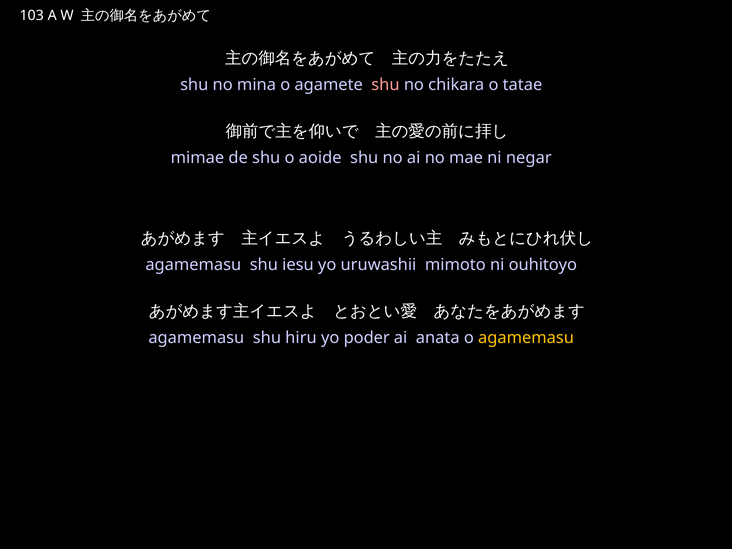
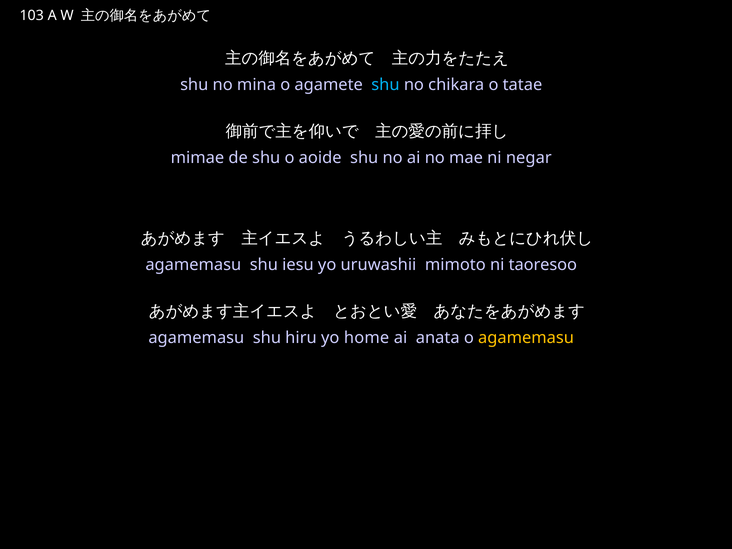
shu at (385, 85) colour: pink -> light blue
ouhitoyo: ouhitoyo -> taoresoo
poder: poder -> home
